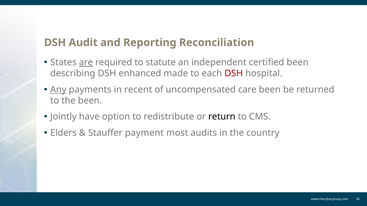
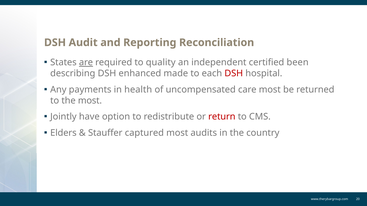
statute: statute -> quality
Any underline: present -> none
recent: recent -> health
care been: been -> most
the been: been -> most
return colour: black -> red
payment: payment -> captured
